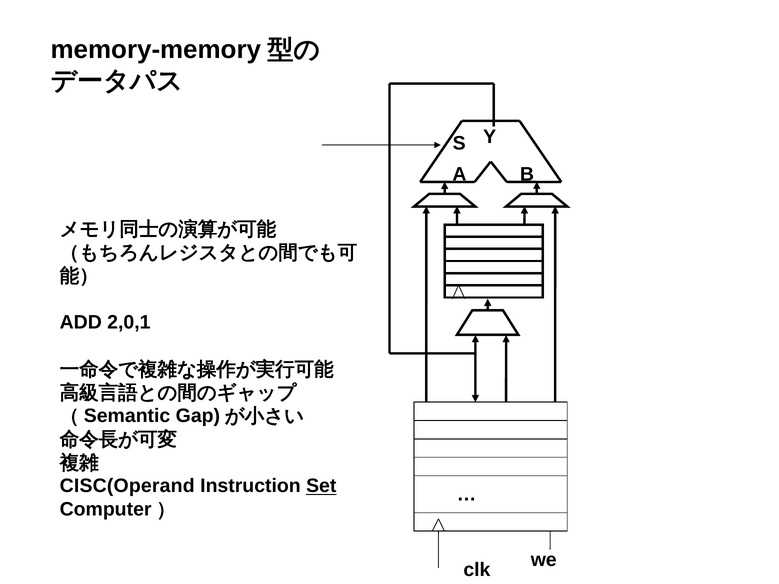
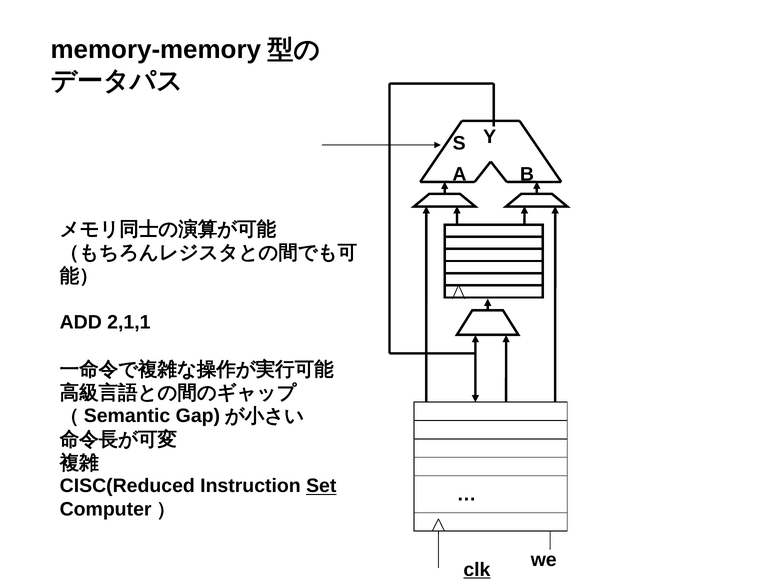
2,0,1: 2,0,1 -> 2,1,1
CISC(Operand: CISC(Operand -> CISC(Reduced
clk underline: none -> present
